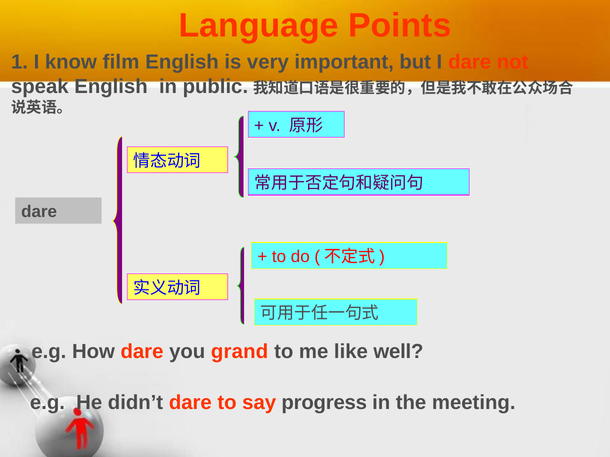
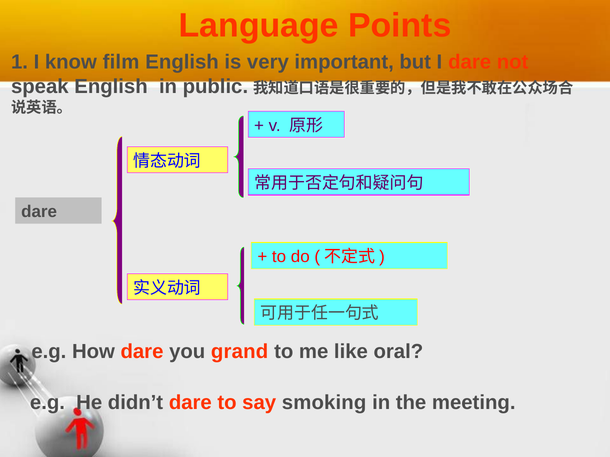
well: well -> oral
progress: progress -> smoking
